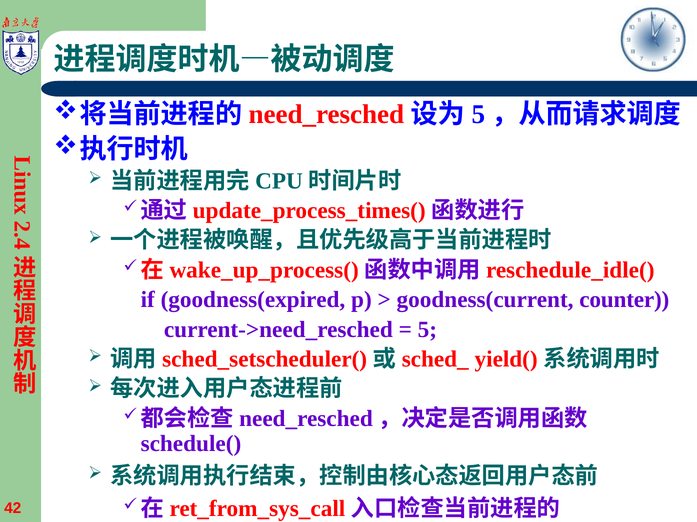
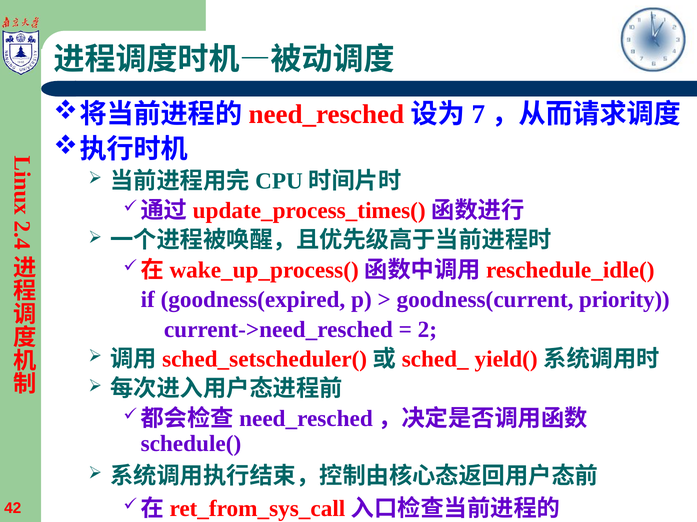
5 at (478, 115): 5 -> 7
counter: counter -> priority
5 at (427, 330): 5 -> 2
